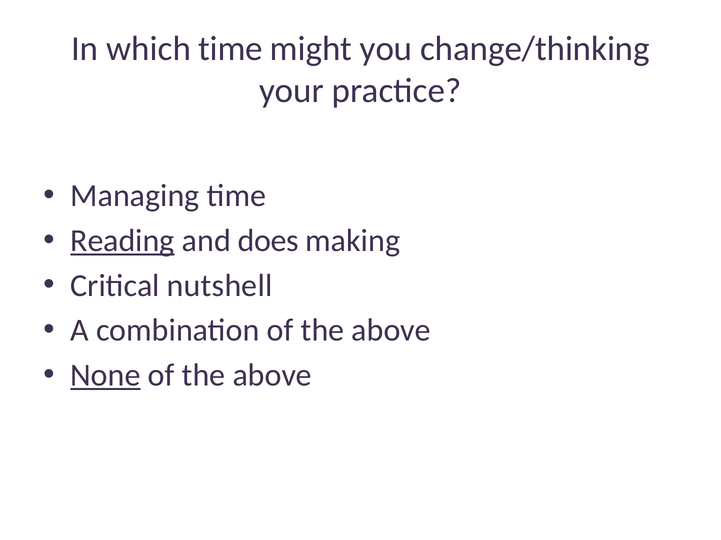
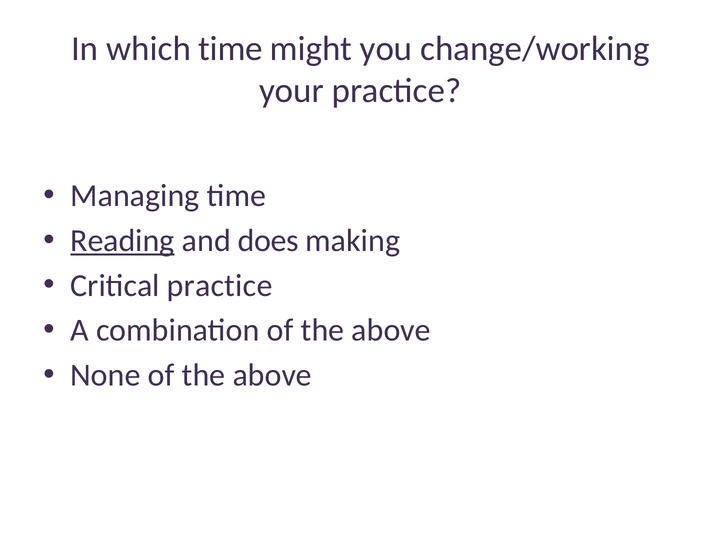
change/thinking: change/thinking -> change/working
Critical nutshell: nutshell -> practice
None underline: present -> none
